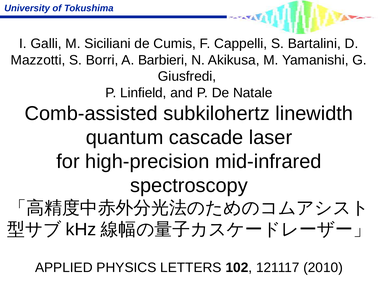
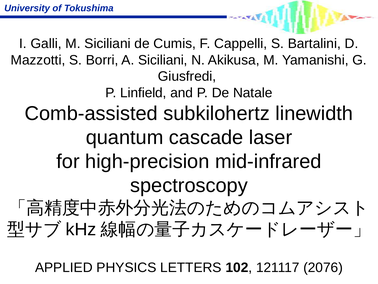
A Barbieri: Barbieri -> Siciliani
2010: 2010 -> 2076
